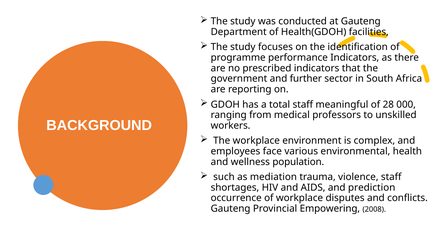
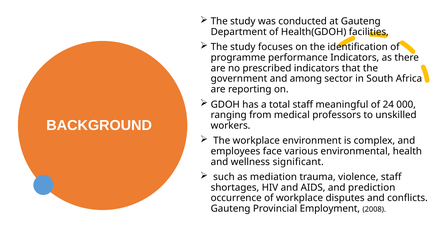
further: further -> among
28: 28 -> 24
population: population -> significant
Empowering: Empowering -> Employment
